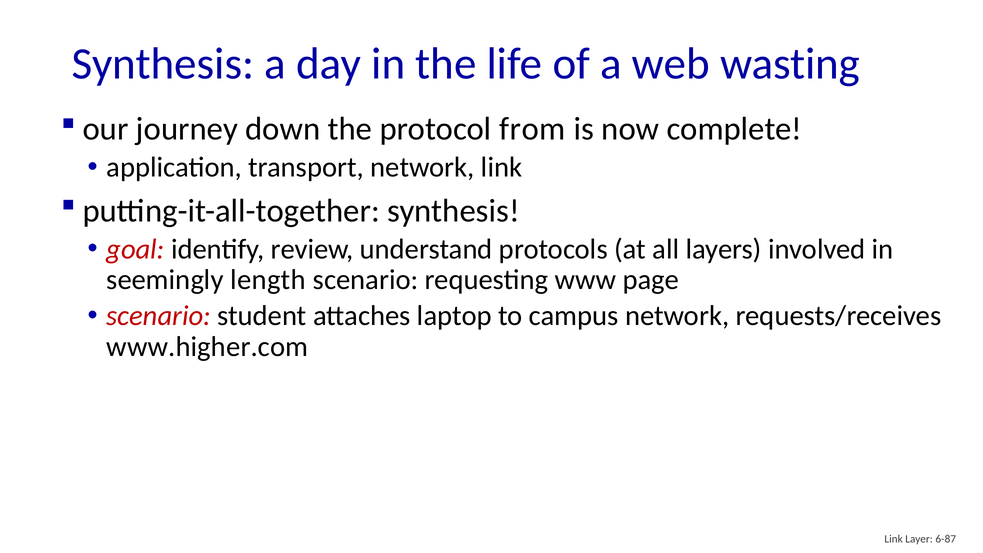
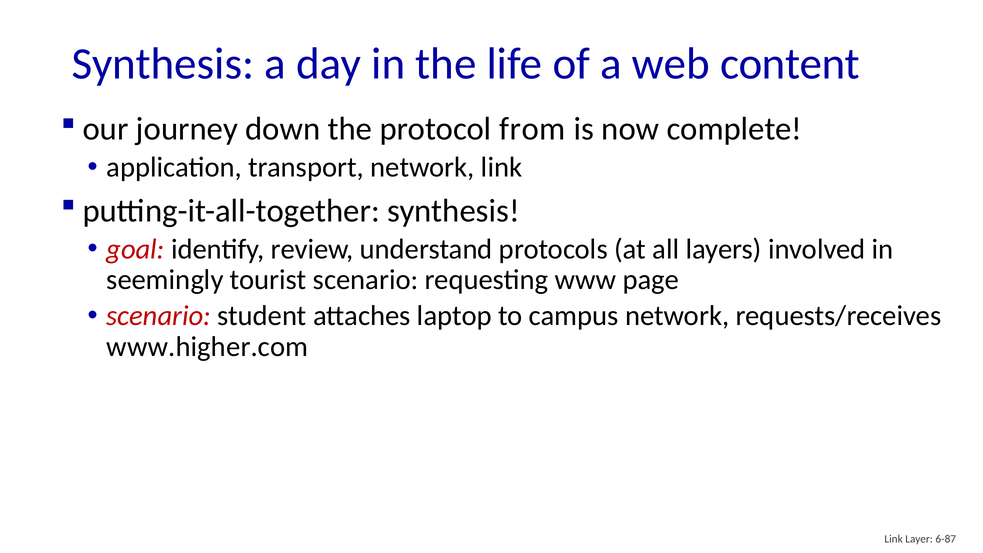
wasting: wasting -> content
length: length -> tourist
